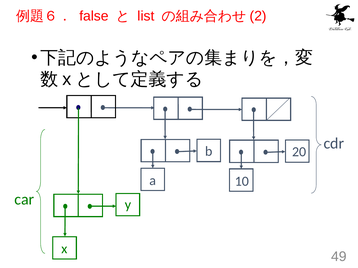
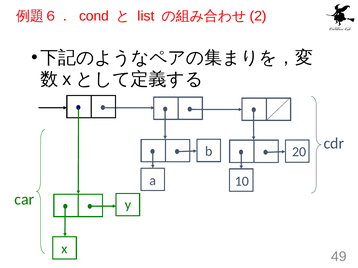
false: false -> cond
